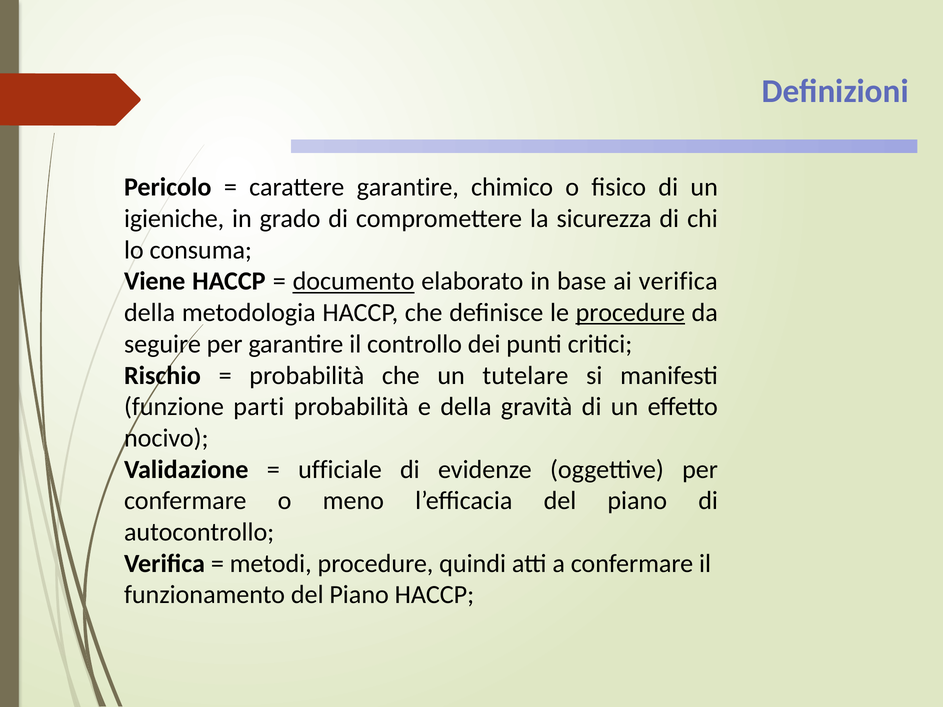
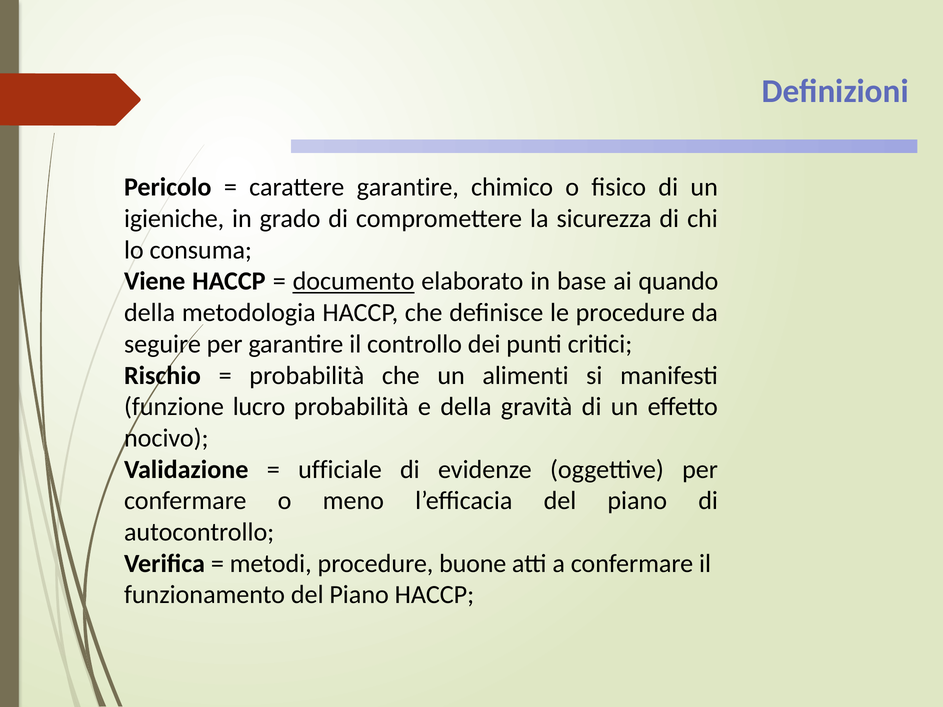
ai verifica: verifica -> quando
procedure at (630, 313) underline: present -> none
tutelare: tutelare -> alimenti
parti: parti -> lucro
quindi: quindi -> buone
